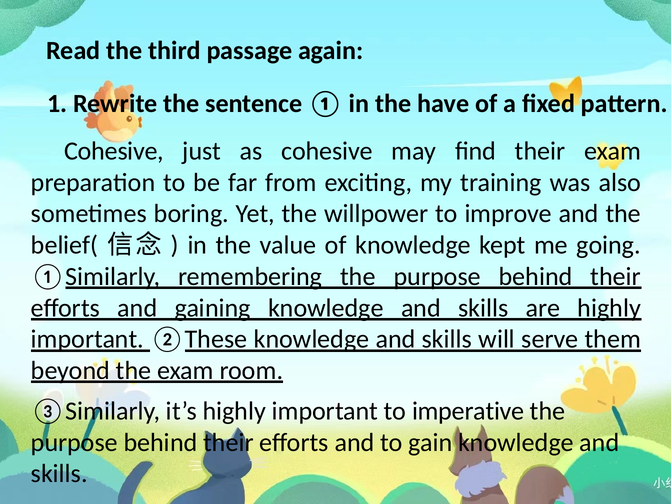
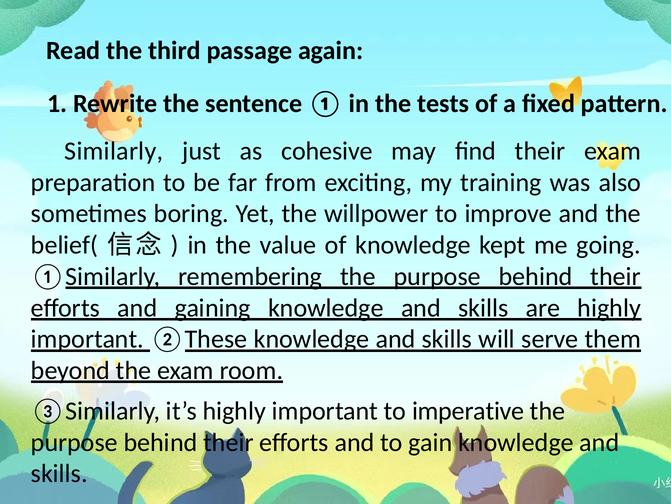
have: have -> tests
Cohesive at (114, 151): Cohesive -> Similarly
